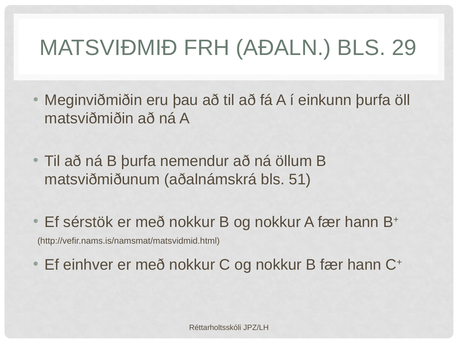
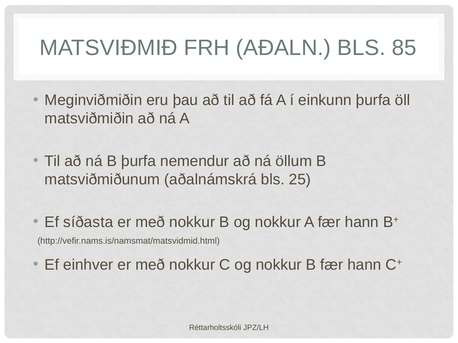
29: 29 -> 85
51: 51 -> 25
sérstök: sérstök -> síðasta
